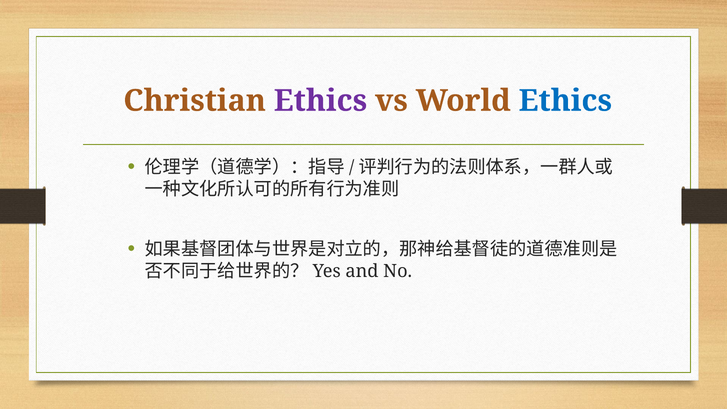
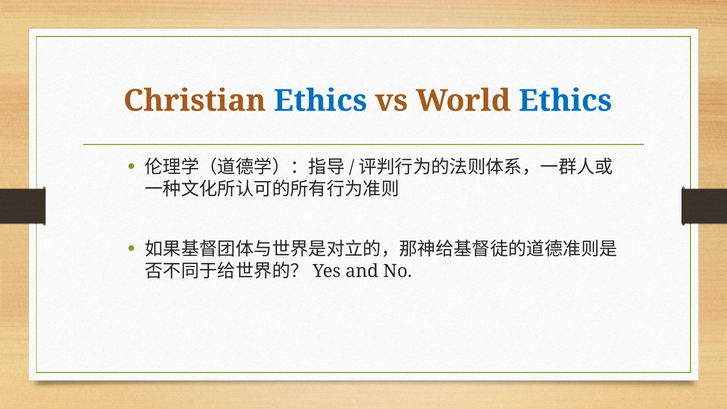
Ethics at (320, 101) colour: purple -> blue
